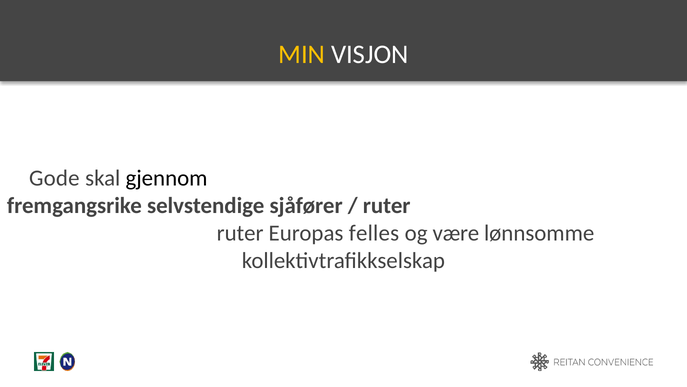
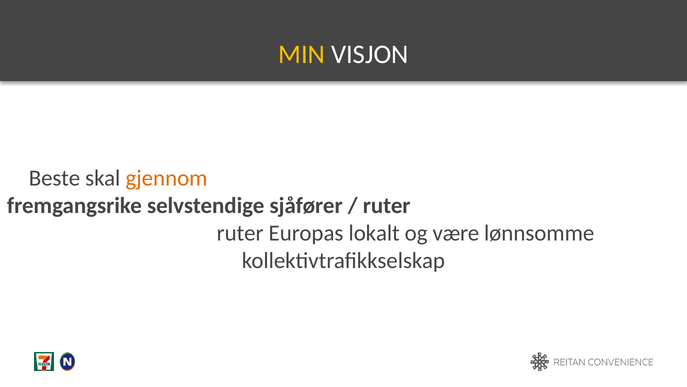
Gode: Gode -> Beste
gjennom colour: black -> orange
felles: felles -> lokalt
